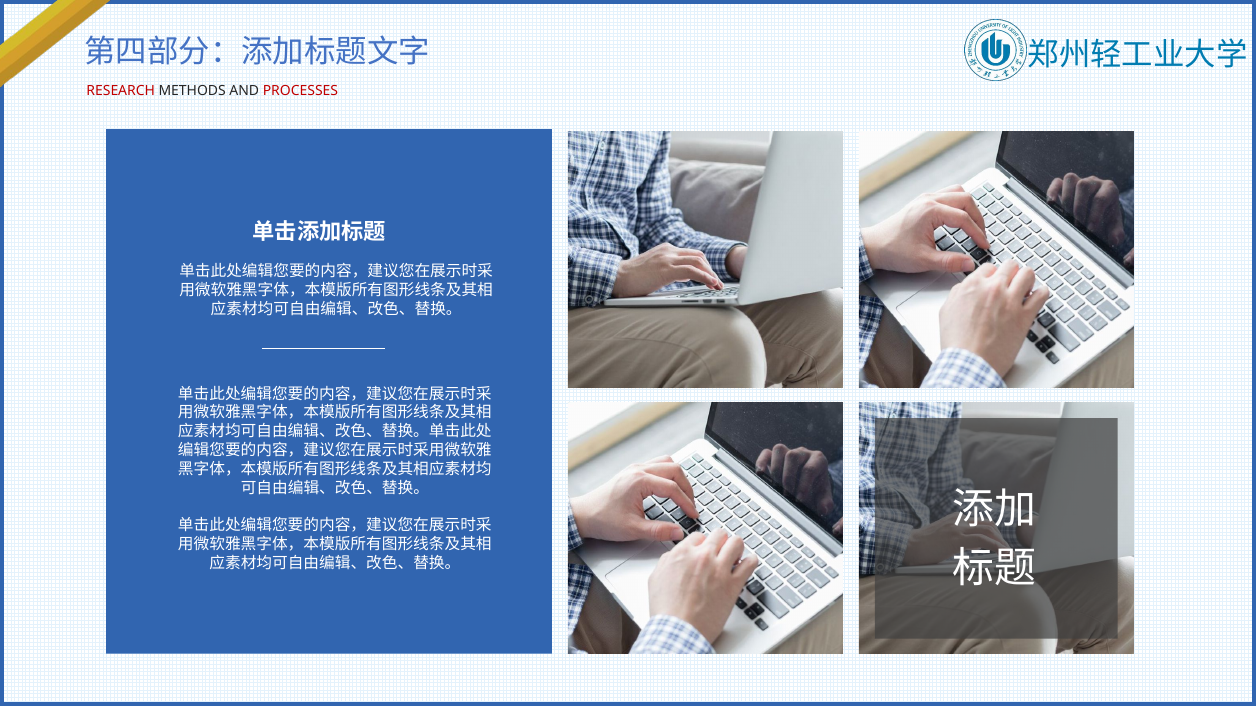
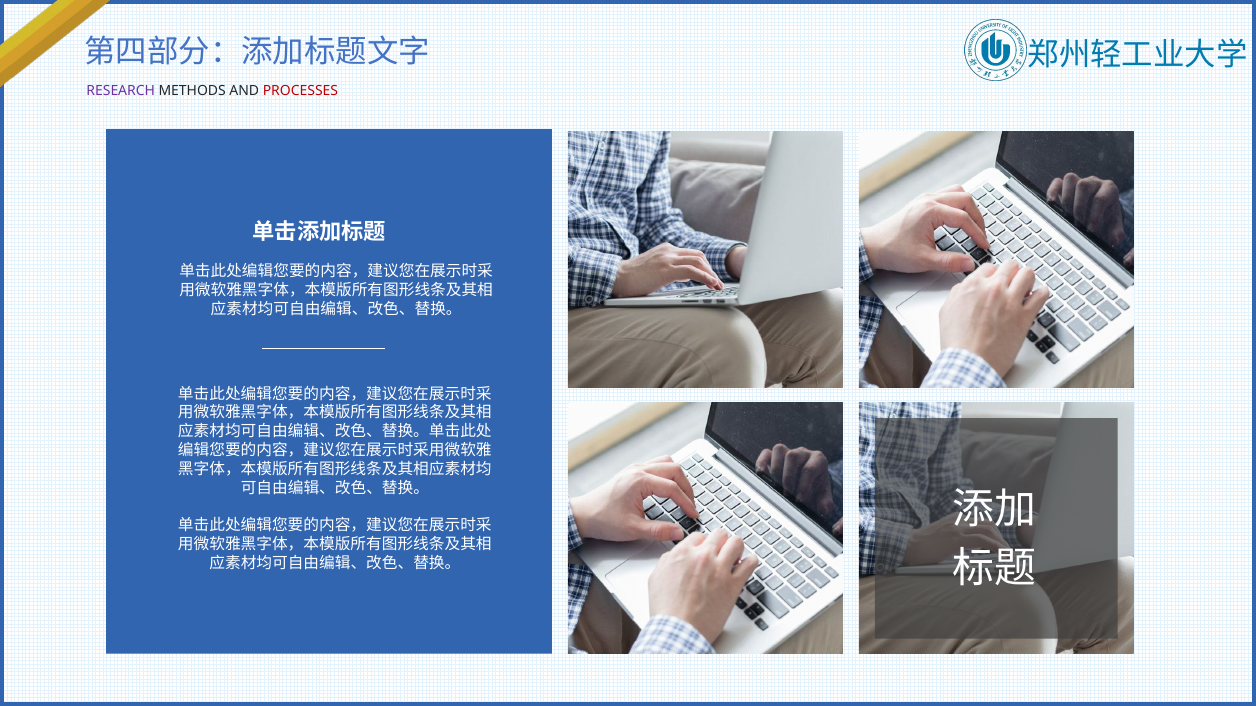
RESEARCH colour: red -> purple
